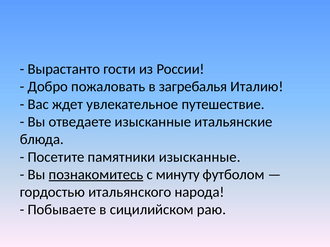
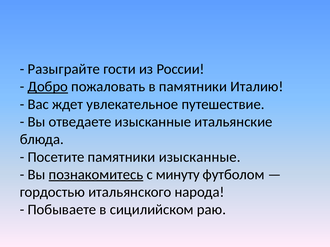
Вырастанто: Вырастанто -> Разыграйте
Добро underline: none -> present
в загребалья: загребалья -> памятники
